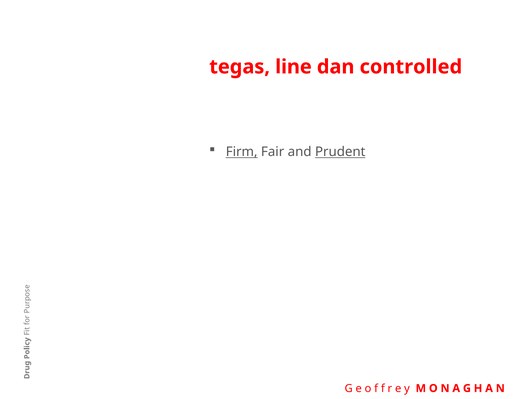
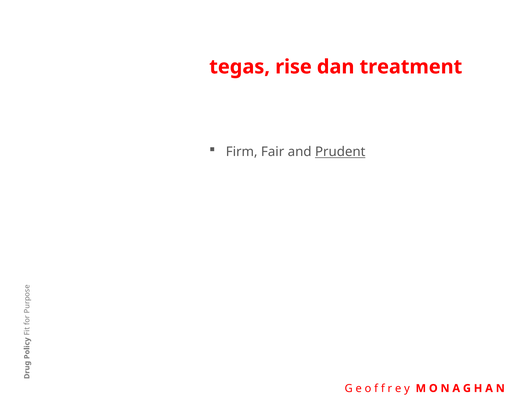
line: line -> rise
controlled: controlled -> treatment
Firm underline: present -> none
